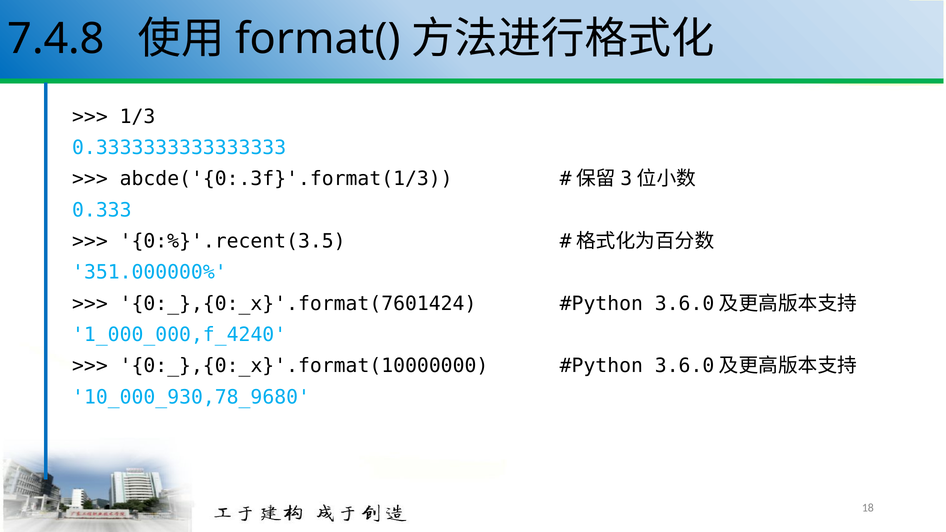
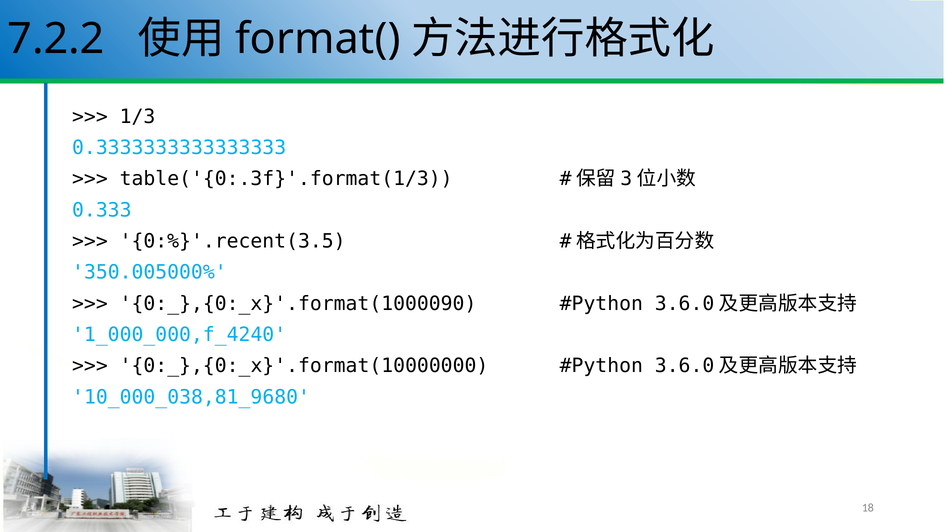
7.4.8: 7.4.8 -> 7.2.2
abcde('{0:.3f}'.format(1/3: abcde('{0:.3f}'.format(1/3 -> table('{0:.3f}'.format(1/3
351.000000%: 351.000000% -> 350.005000%
0:_},{0:_x}'.format(7601424: 0:_},{0:_x}'.format(7601424 -> 0:_},{0:_x}'.format(1000090
10_000_930,78_9680: 10_000_930,78_9680 -> 10_000_038,81_9680
